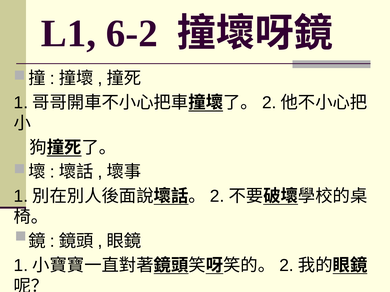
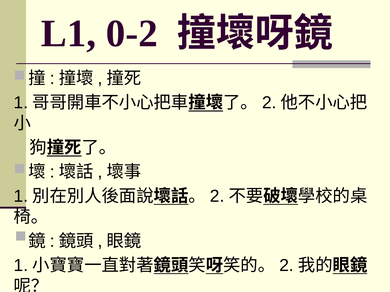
6-2: 6-2 -> 0-2
